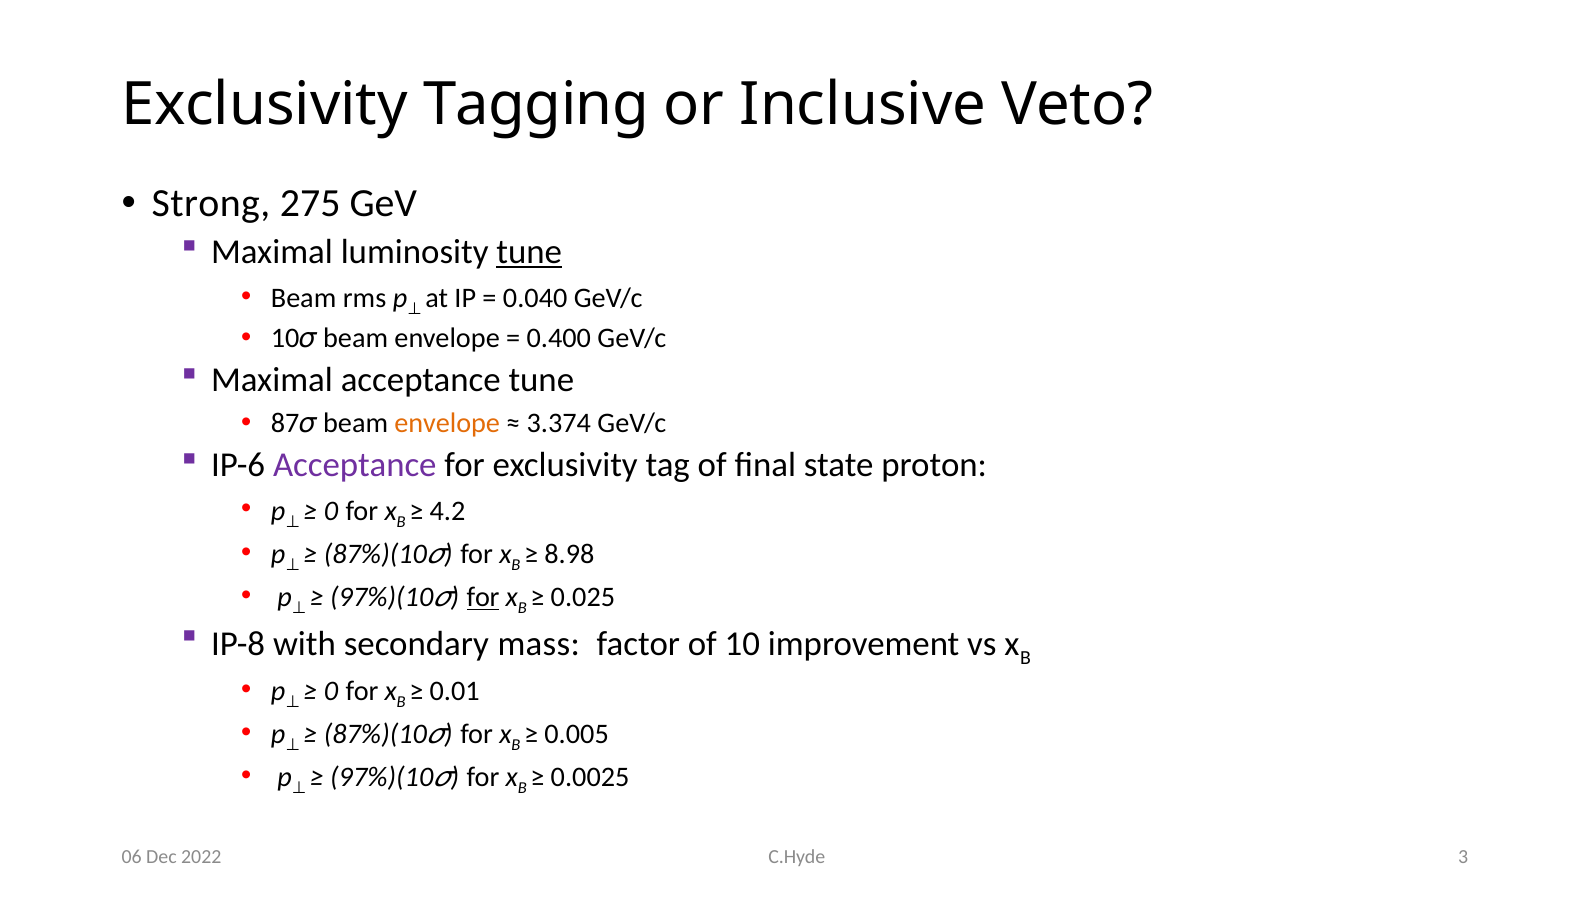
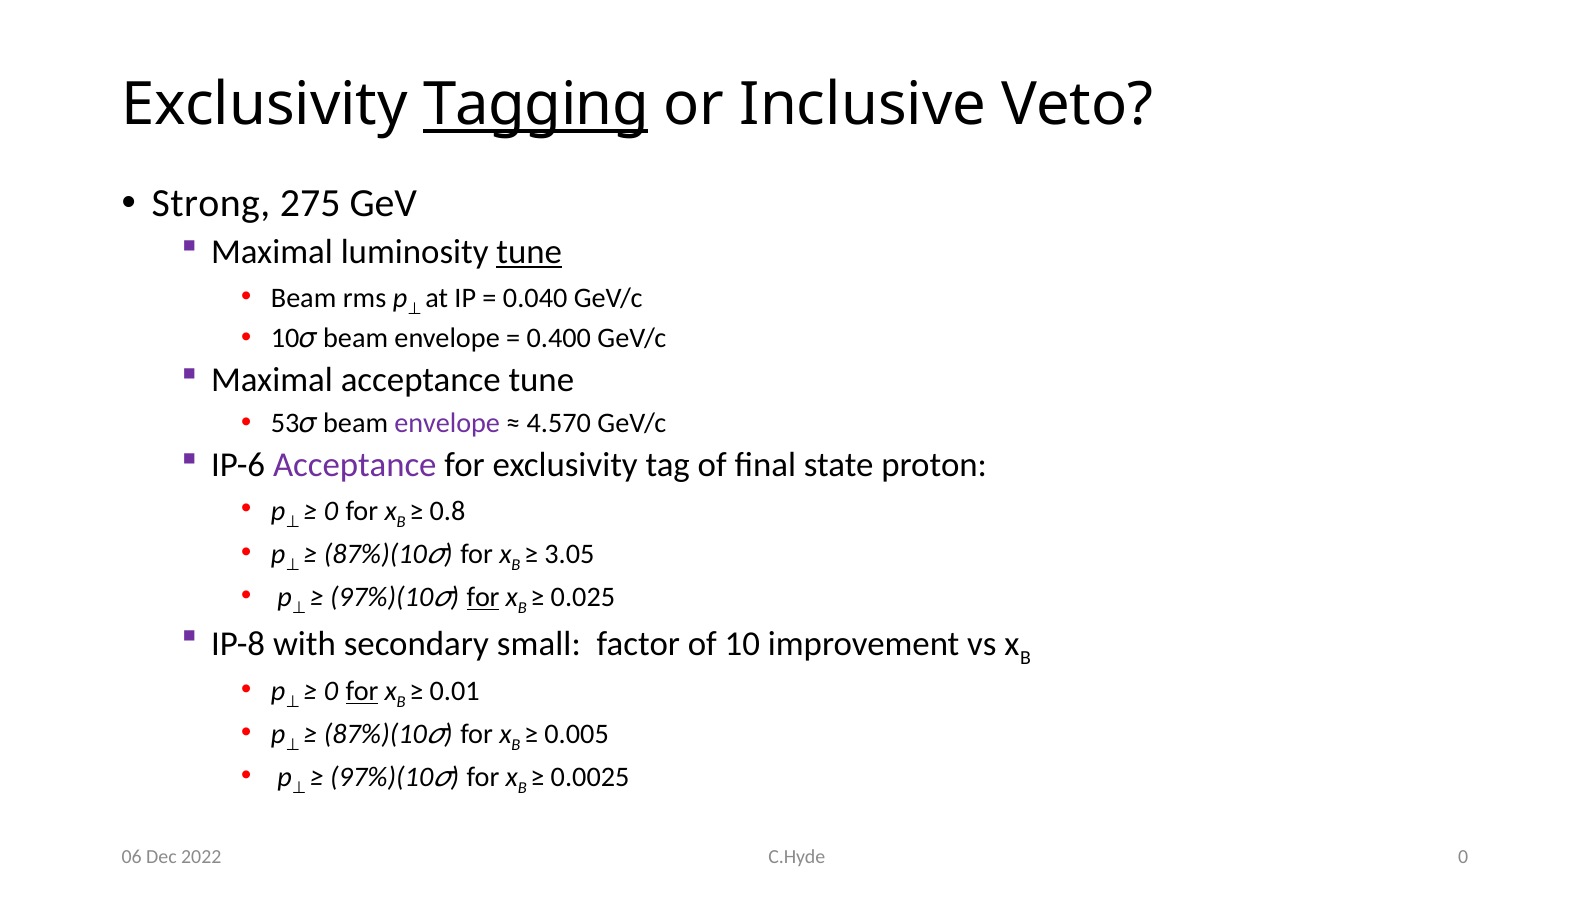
Tagging underline: none -> present
87: 87 -> 53
envelope at (447, 423) colour: orange -> purple
3.374: 3.374 -> 4.570
4.2: 4.2 -> 0.8
8.98: 8.98 -> 3.05
mass: mass -> small
for at (362, 691) underline: none -> present
C.Hyde 3: 3 -> 0
